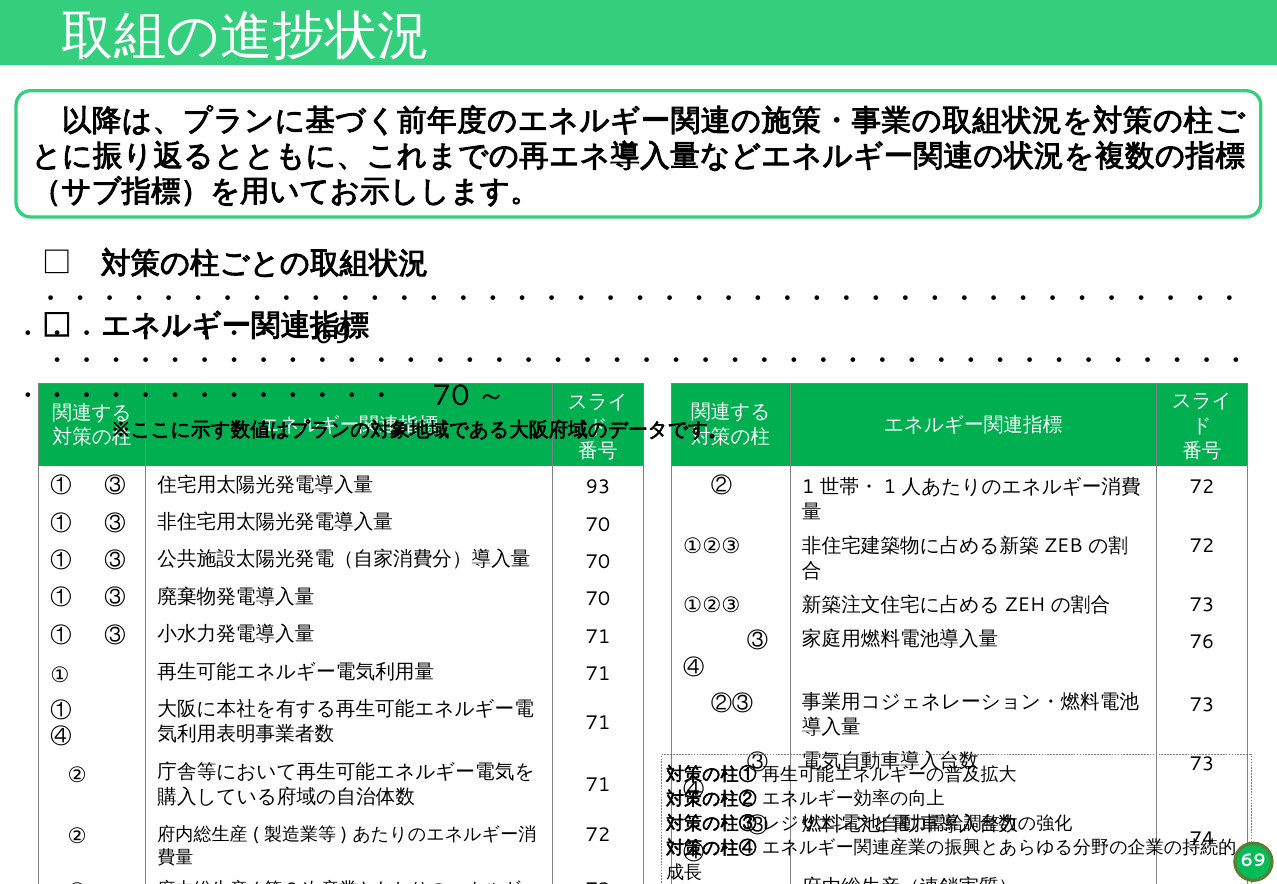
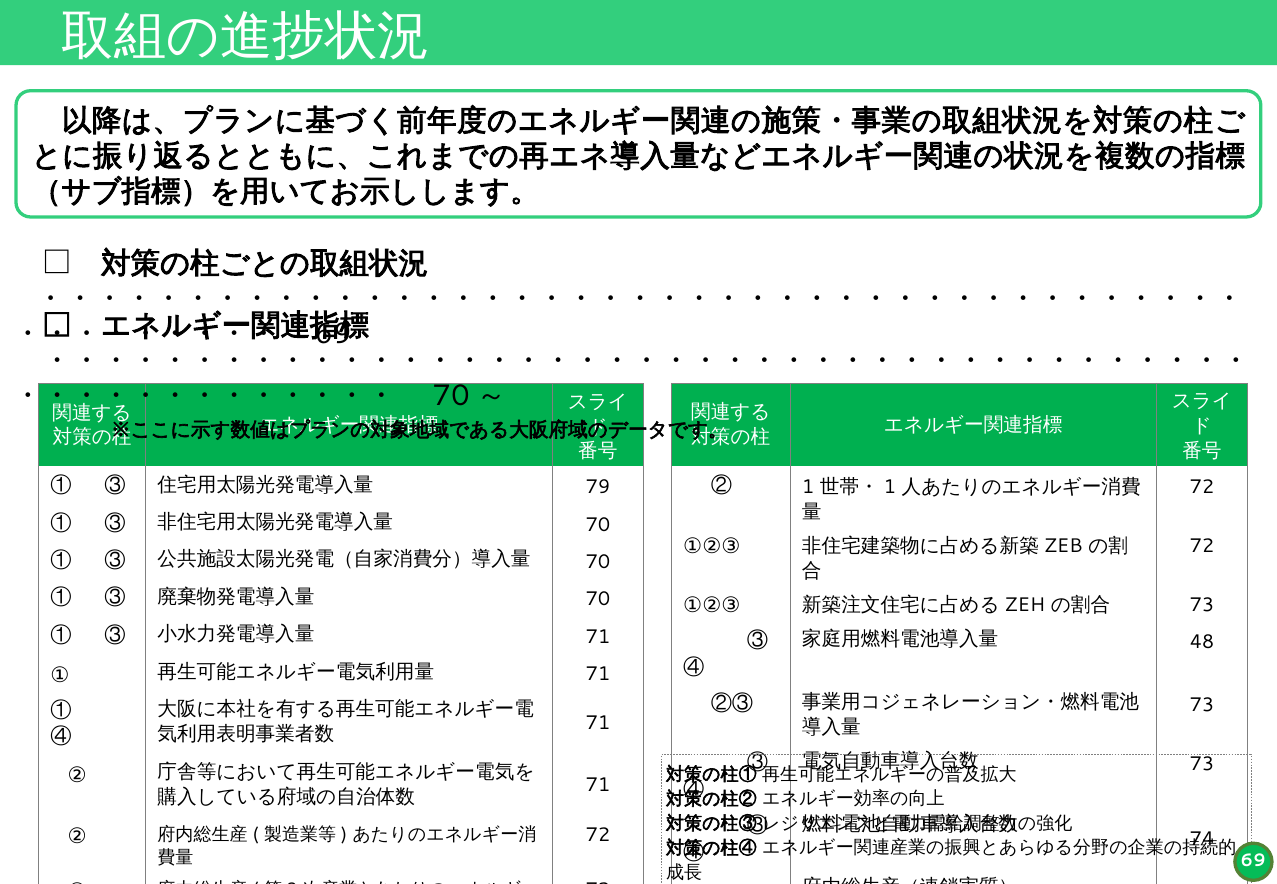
93: 93 -> 79
76: 76 -> 48
